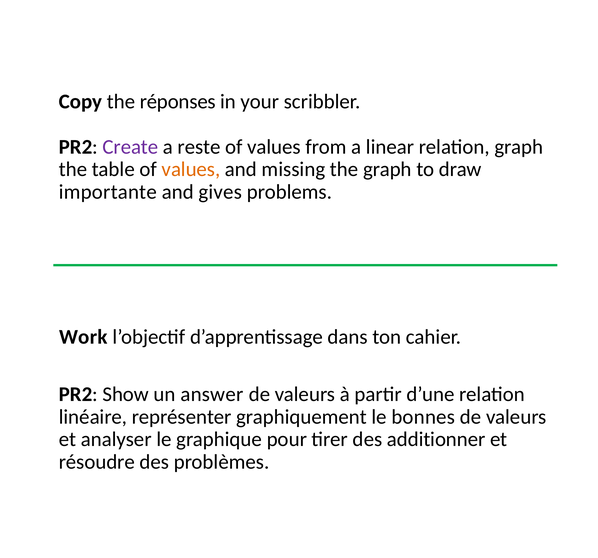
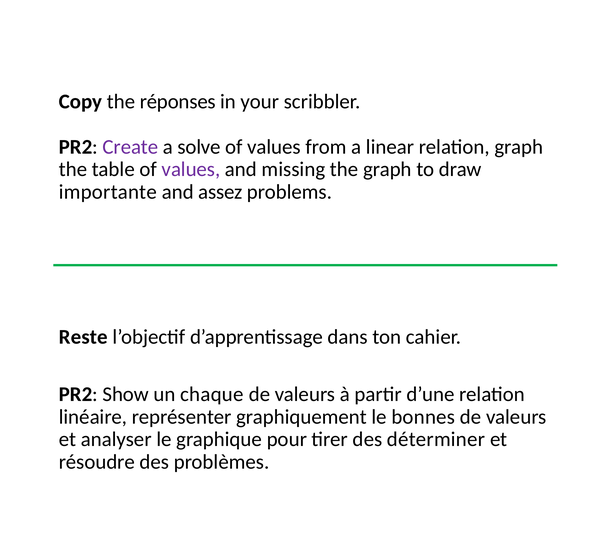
reste: reste -> solve
values at (191, 170) colour: orange -> purple
gives: gives -> assez
Work: Work -> Reste
answer: answer -> chaque
additionner: additionner -> déterminer
